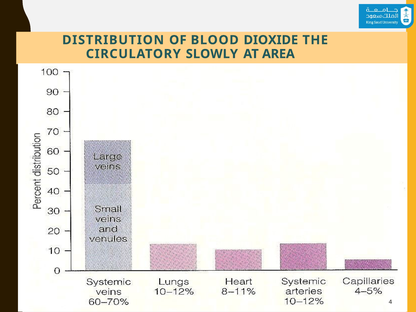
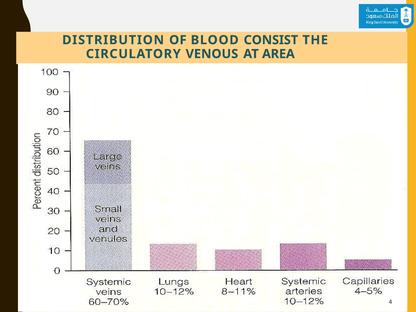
DIOXIDE: DIOXIDE -> CONSIST
SLOWLY: SLOWLY -> VENOUS
